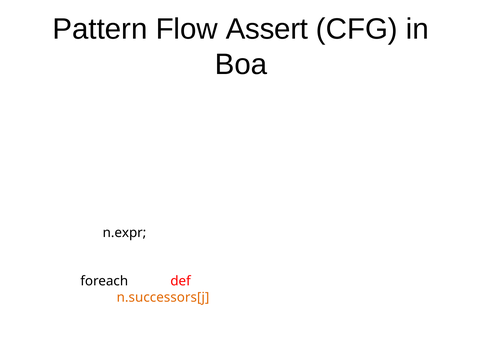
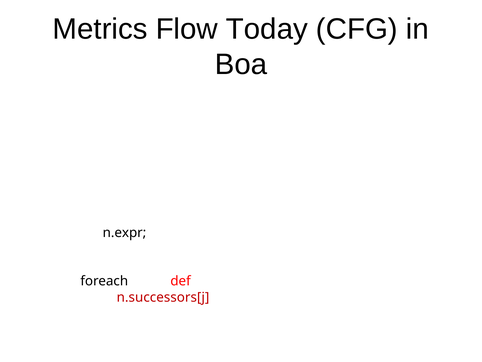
Pattern: Pattern -> Metrics
Assert: Assert -> Today
n.successors[j colour: orange -> red
